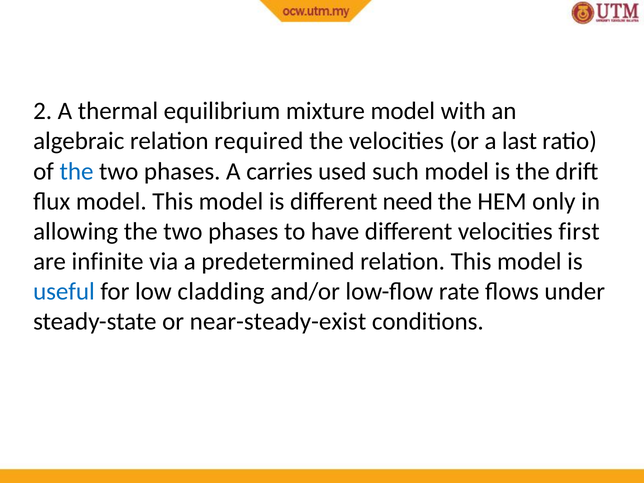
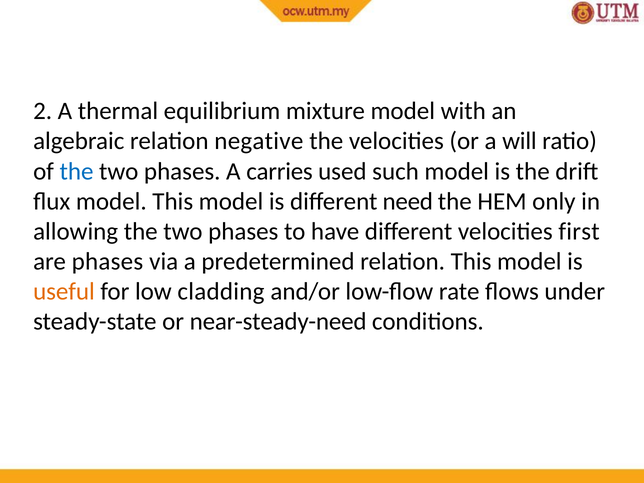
required: required -> negative
last: last -> will
are infinite: infinite -> phases
useful colour: blue -> orange
near-steady-exist: near-steady-exist -> near-steady-need
